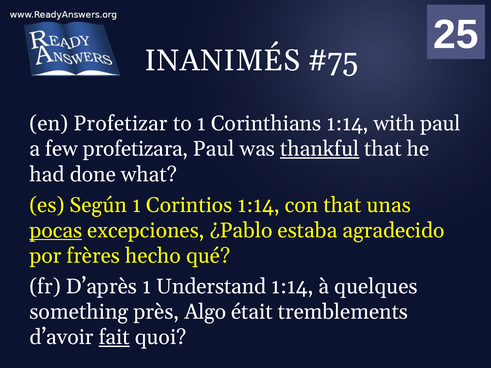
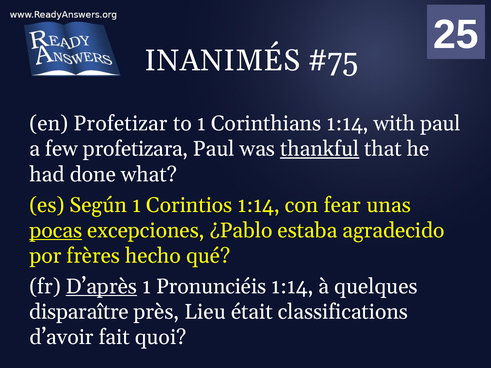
con that: that -> fear
D’après underline: none -> present
Understand: Understand -> Pronunciéis
something: something -> disparaître
Algo: Algo -> Lieu
tremblements: tremblements -> classifications
fait underline: present -> none
